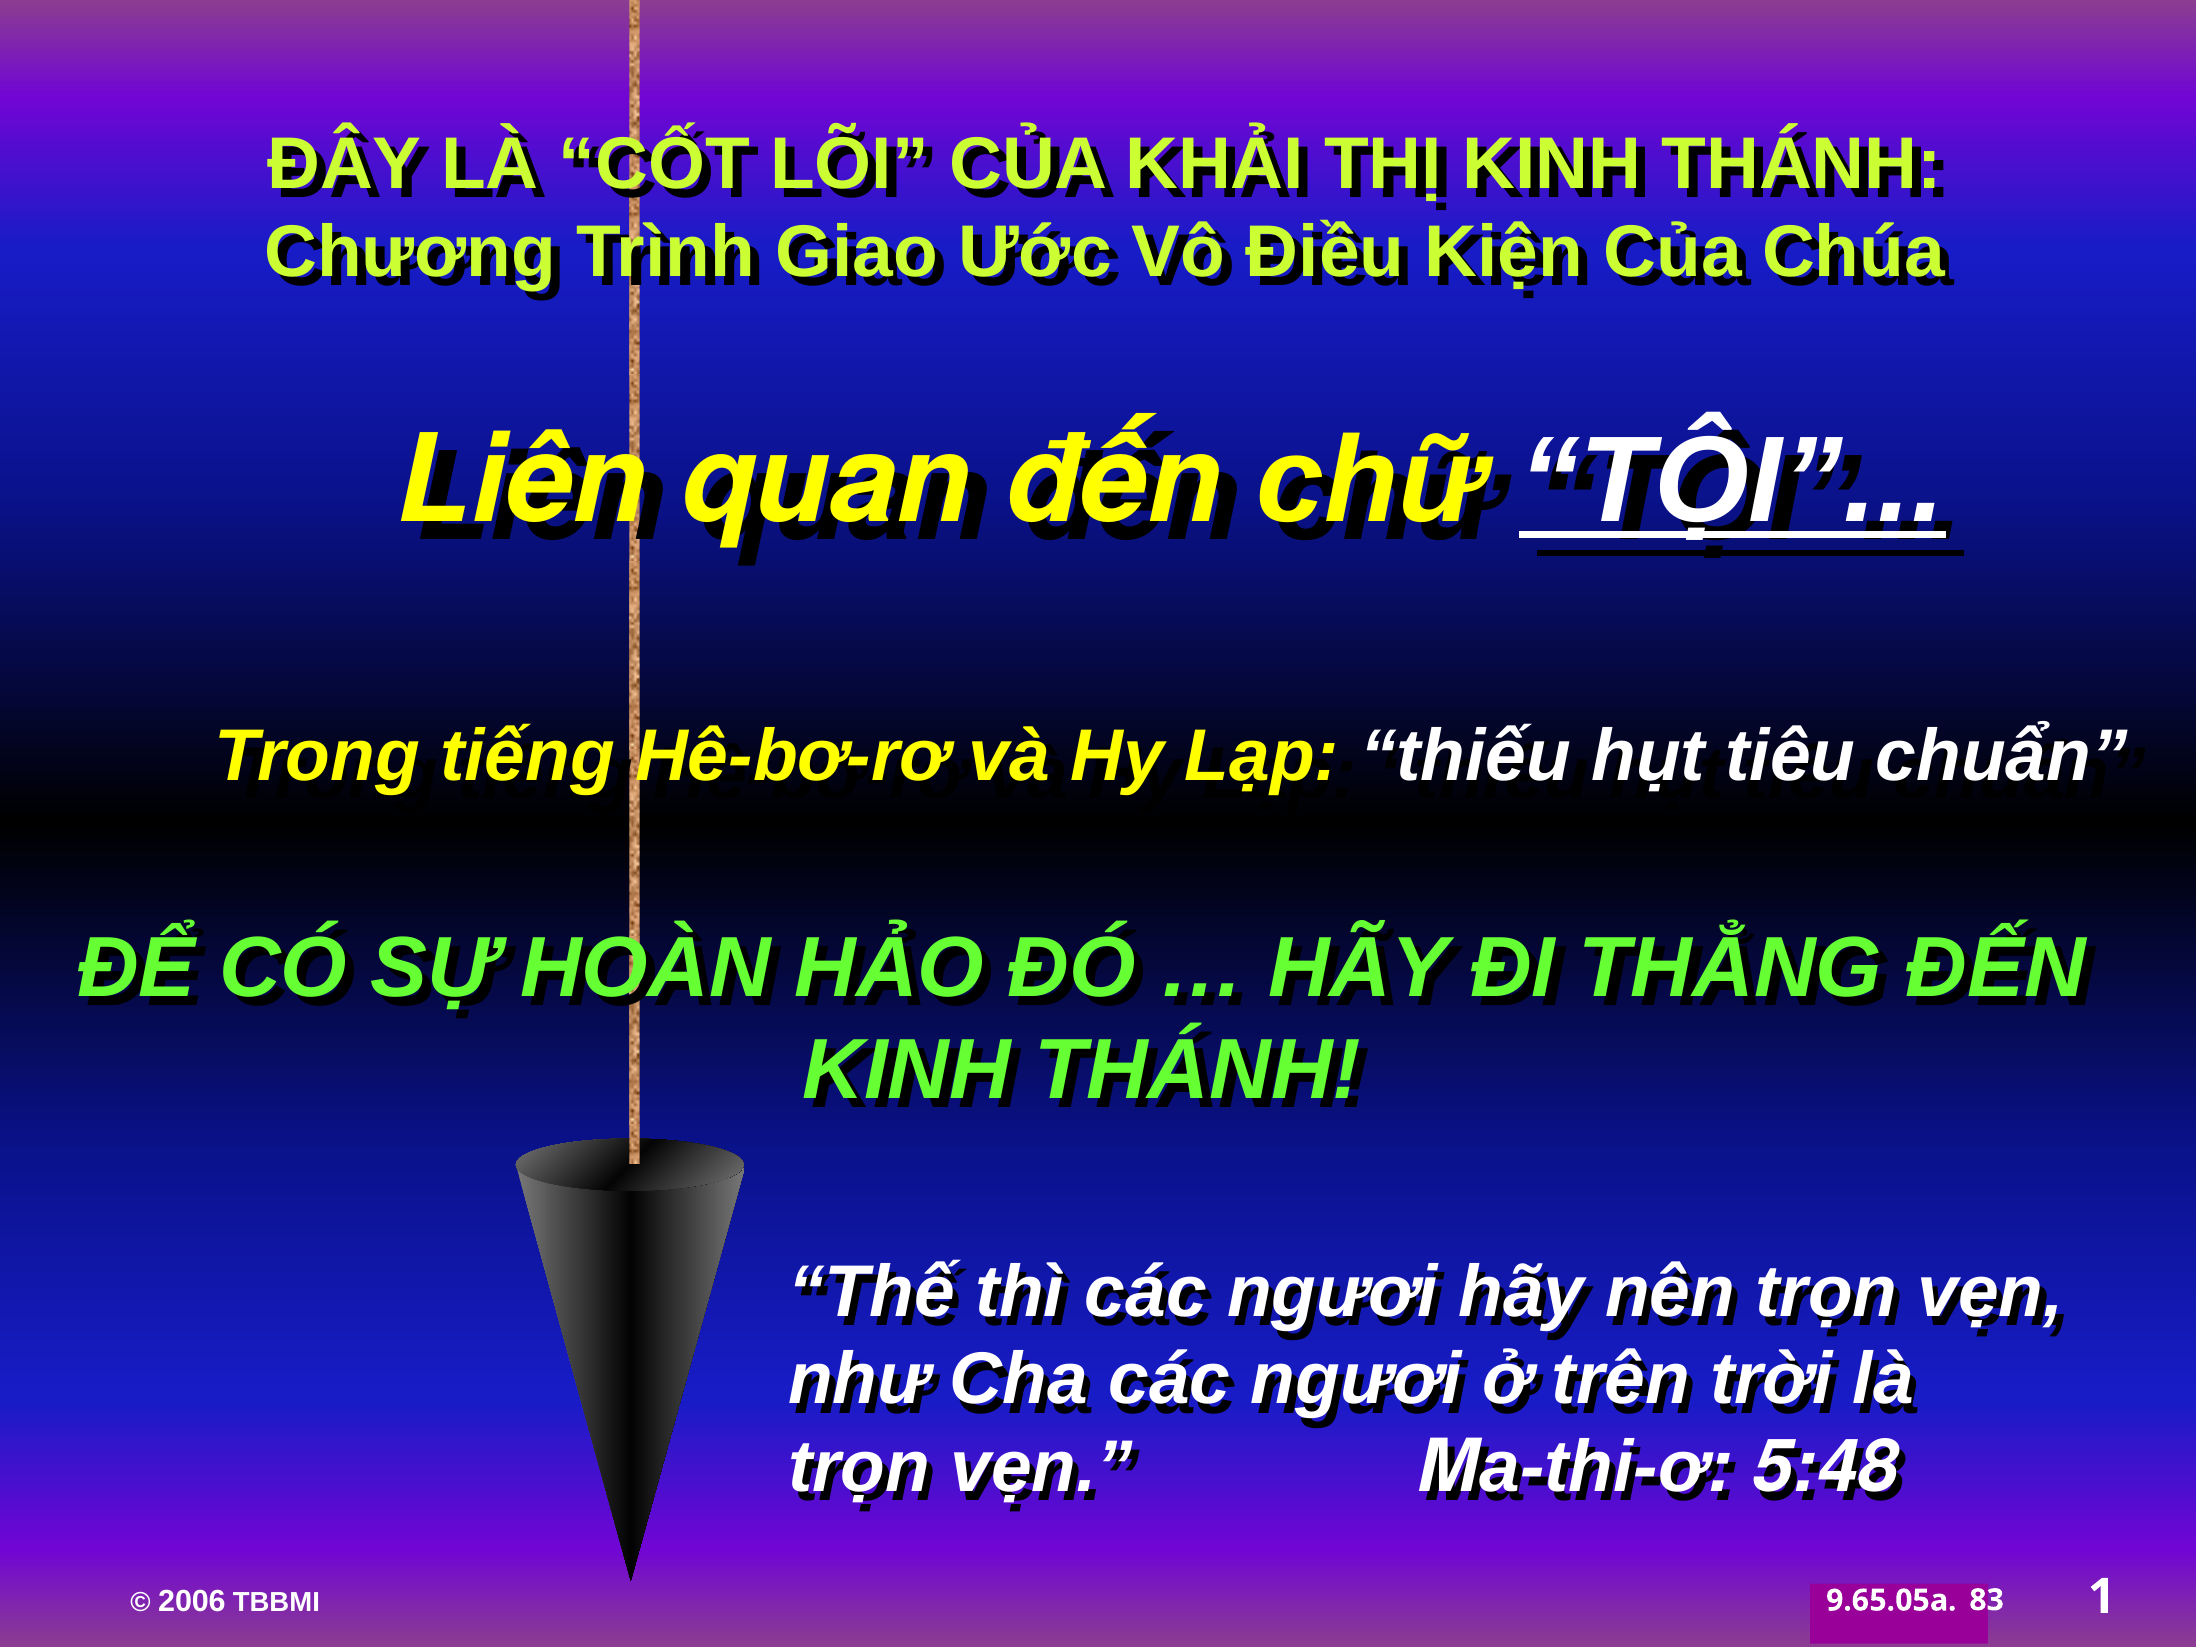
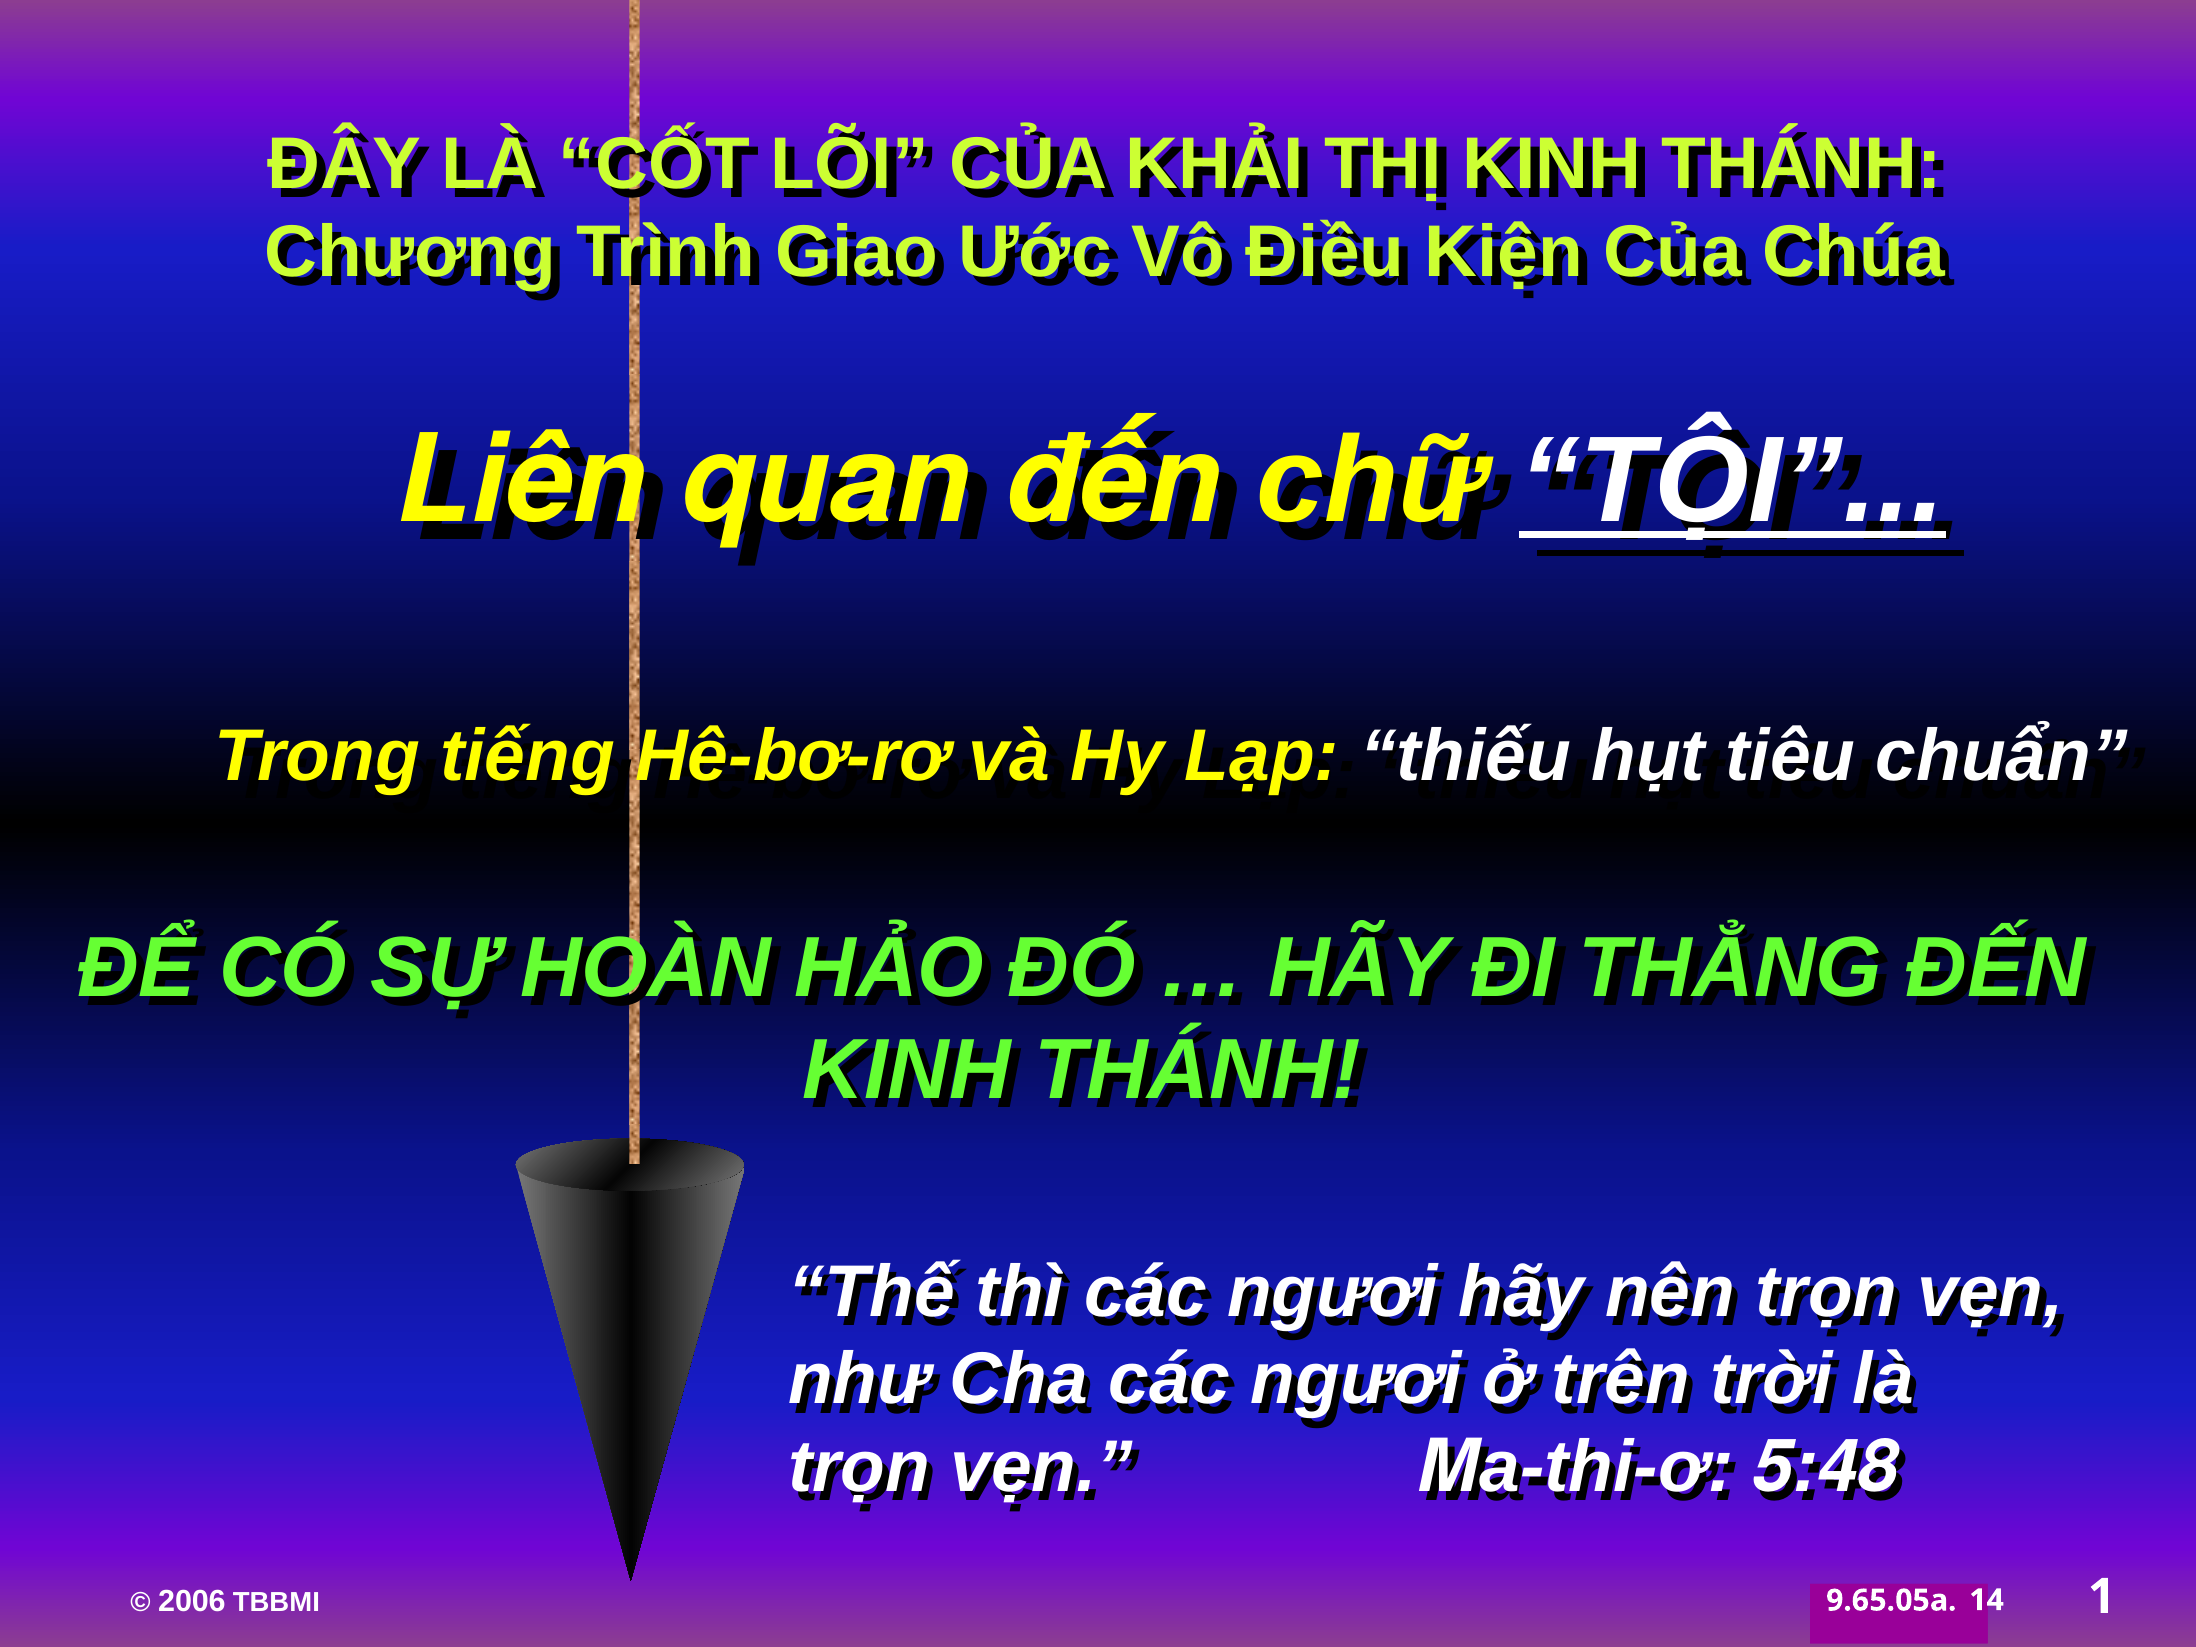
83: 83 -> 14
